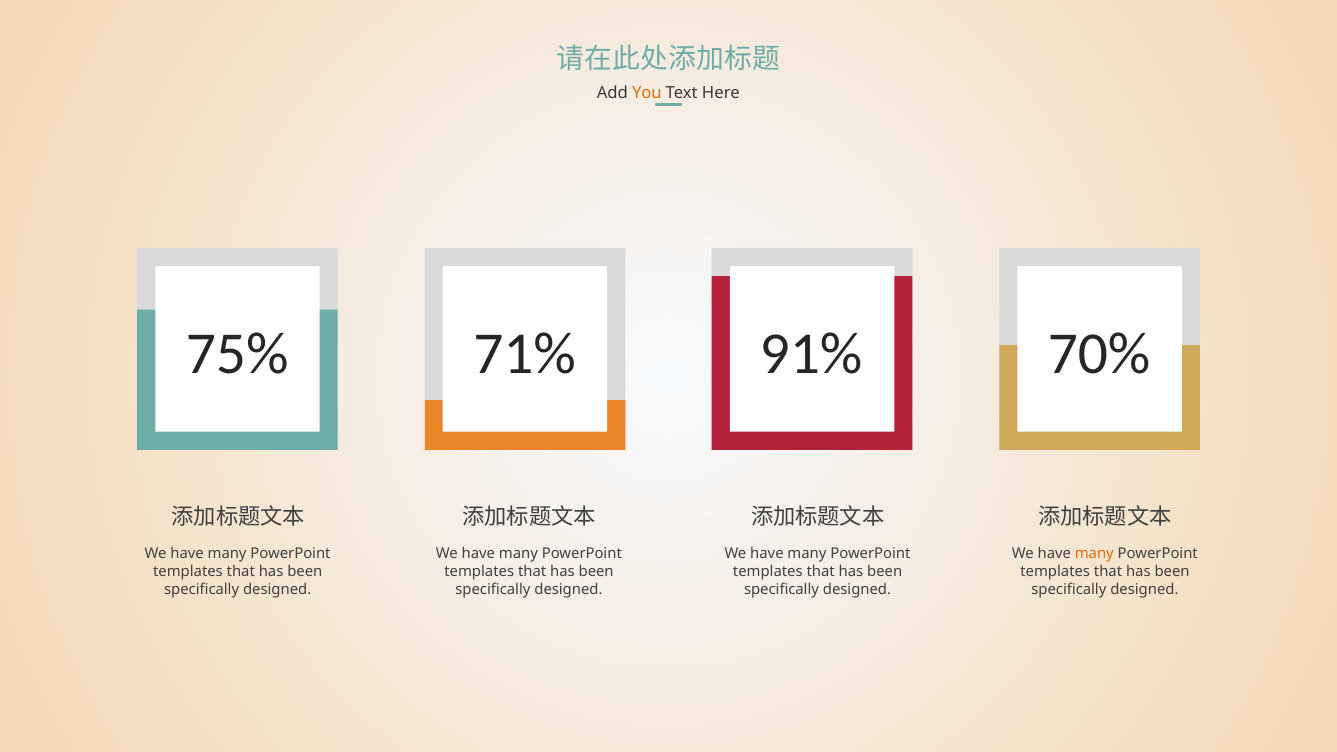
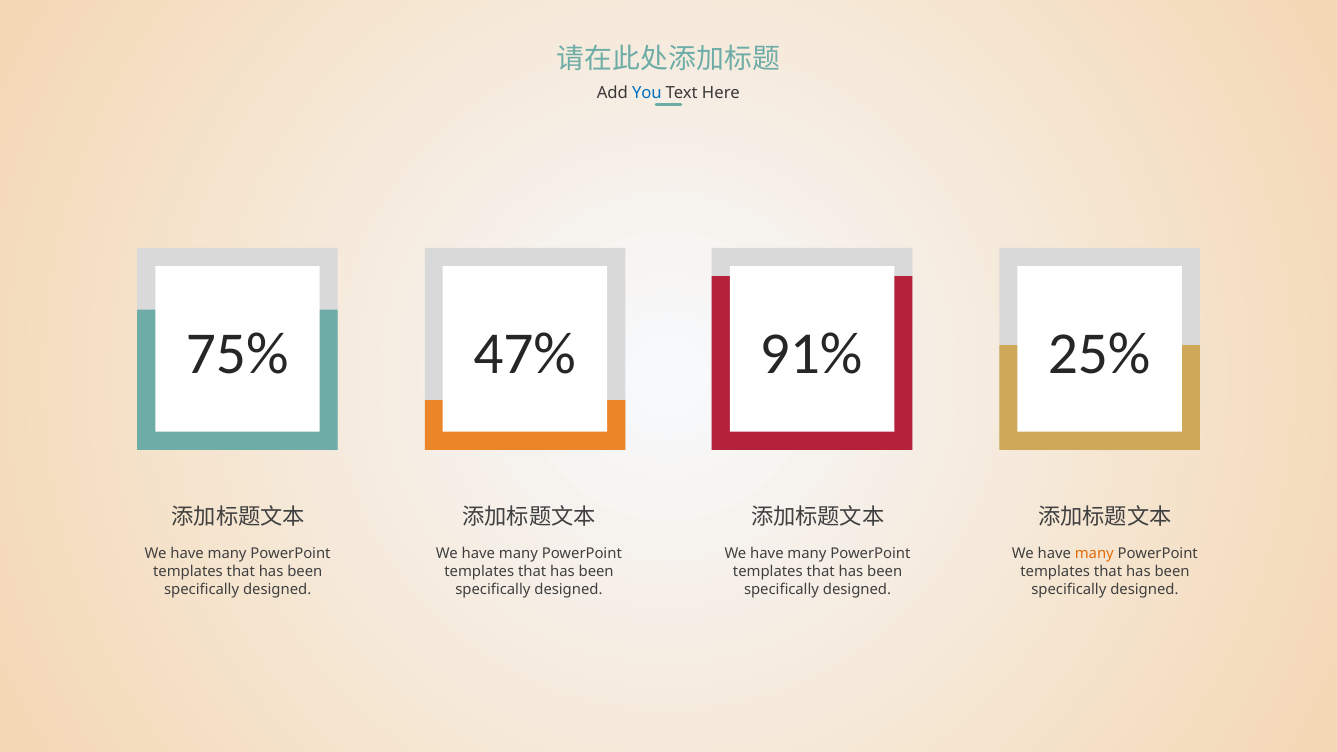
You colour: orange -> blue
71%: 71% -> 47%
70%: 70% -> 25%
